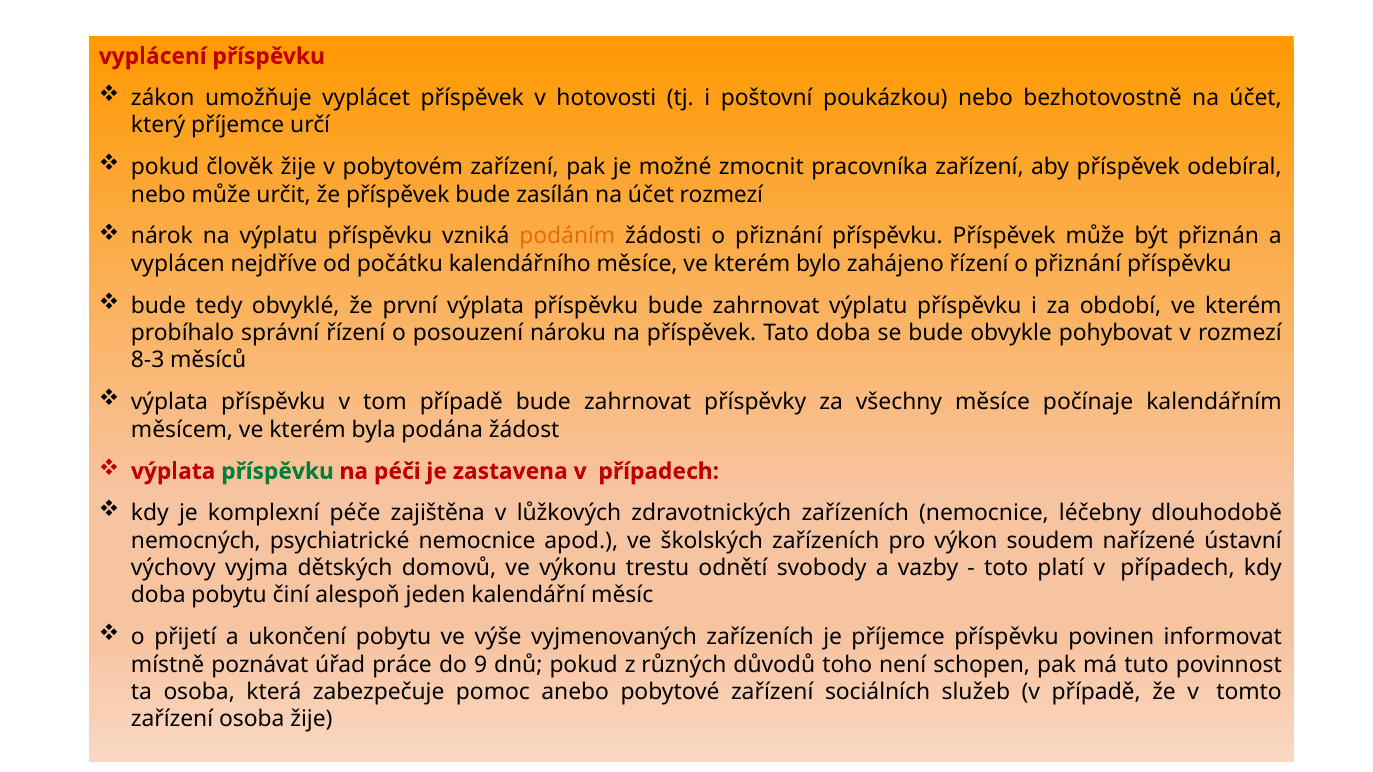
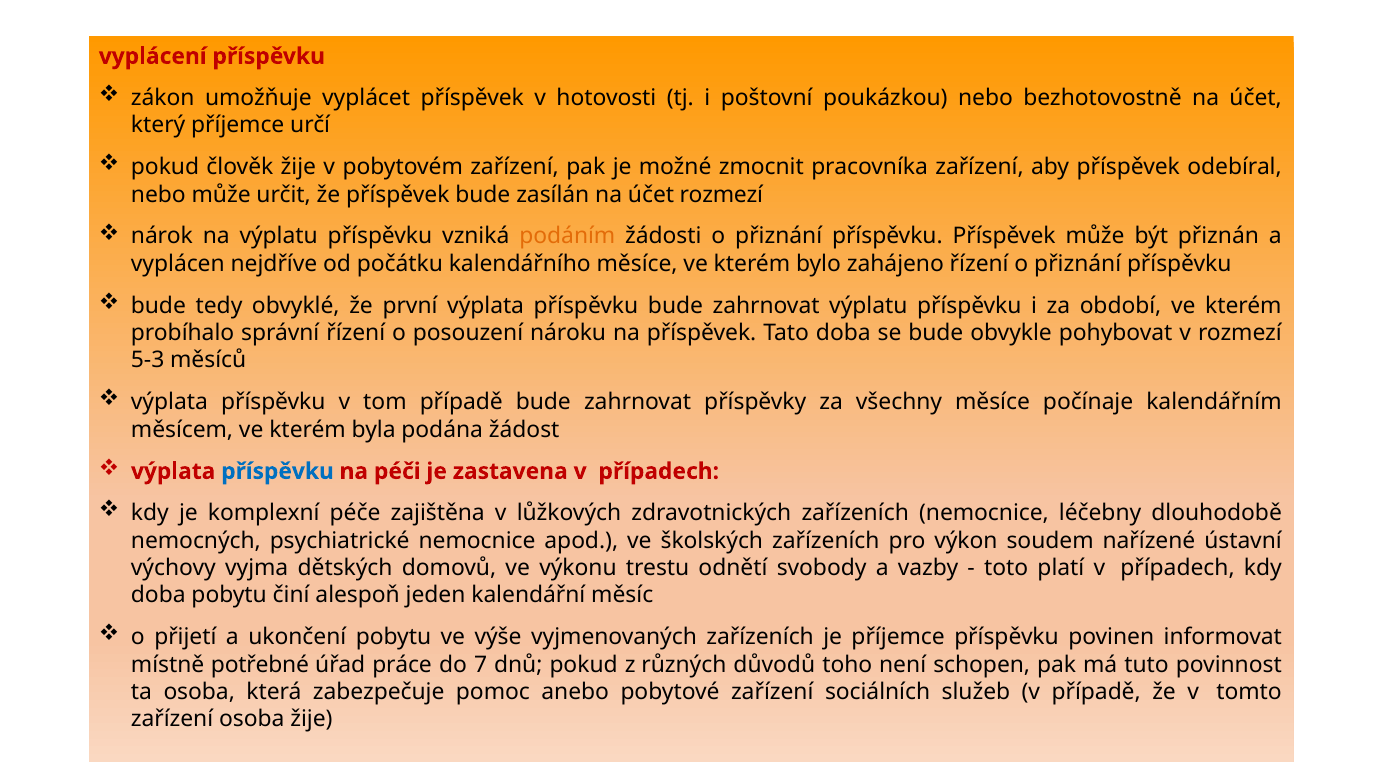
8-3: 8-3 -> 5-3
příspěvku at (278, 471) colour: green -> blue
poznávat: poznávat -> potřebné
9: 9 -> 7
